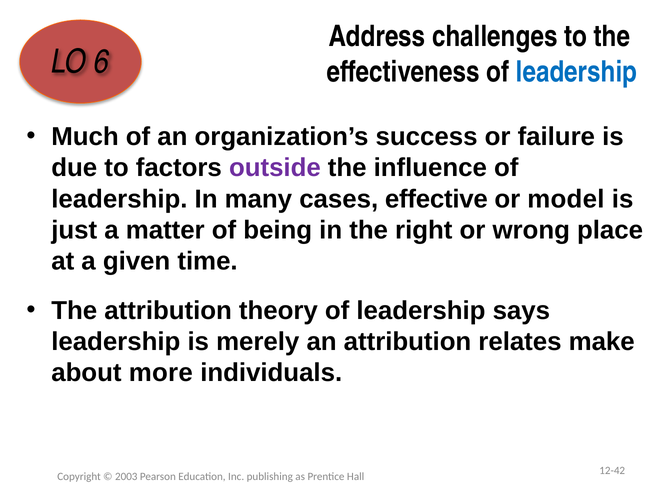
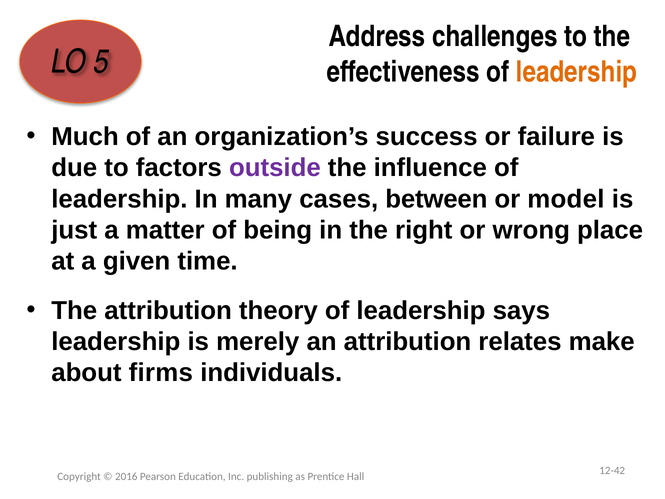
6: 6 -> 5
leadership at (576, 72) colour: blue -> orange
effective: effective -> between
more: more -> firms
2003: 2003 -> 2016
